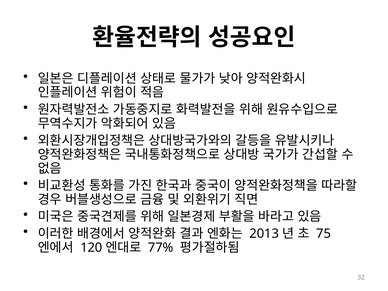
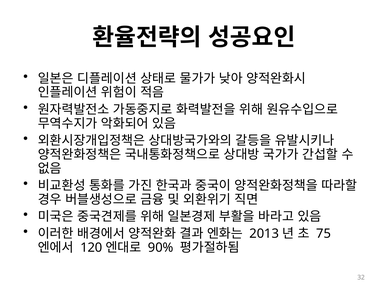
77%: 77% -> 90%
